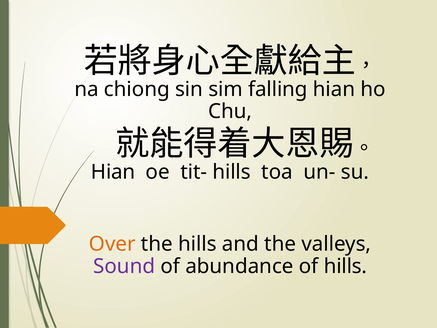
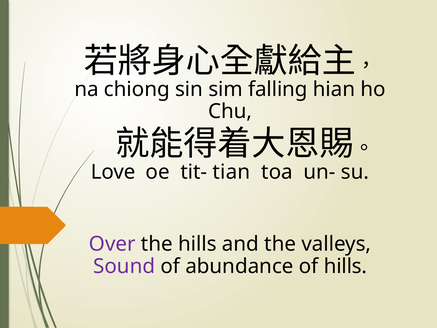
Hian at (113, 172): Hian -> Love
tit- hills: hills -> tian
Over colour: orange -> purple
